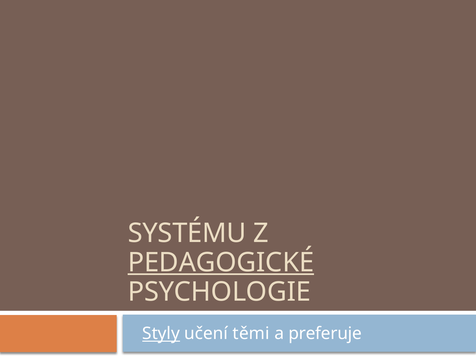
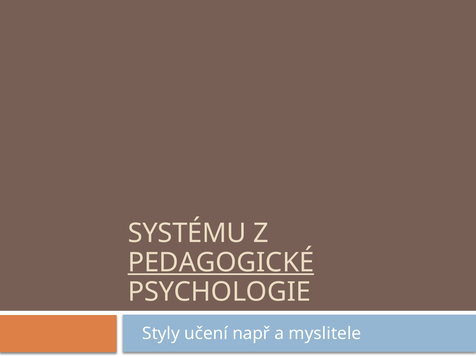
Styly underline: present -> none
těmi: těmi -> např
preferuje: preferuje -> myslitele
